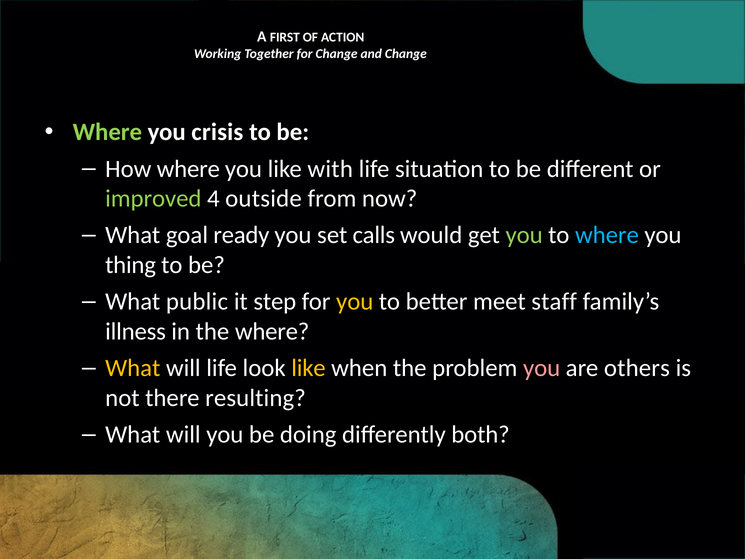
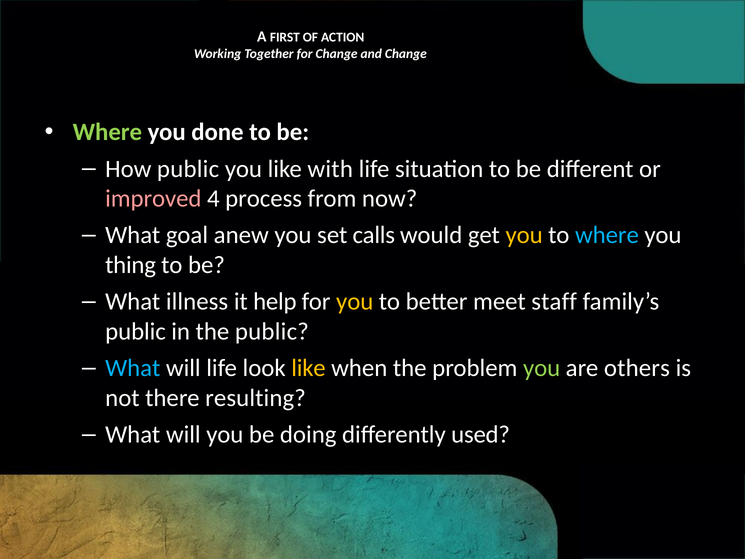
crisis: crisis -> done
How where: where -> public
improved colour: light green -> pink
outside: outside -> process
ready: ready -> anew
you at (524, 235) colour: light green -> yellow
public: public -> illness
step: step -> help
illness at (136, 331): illness -> public
the where: where -> public
What at (133, 368) colour: yellow -> light blue
you at (542, 368) colour: pink -> light green
both: both -> used
